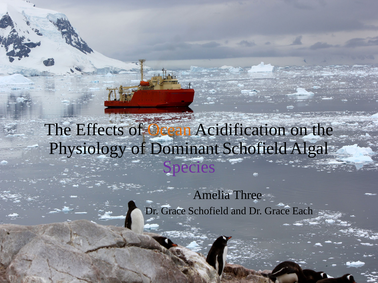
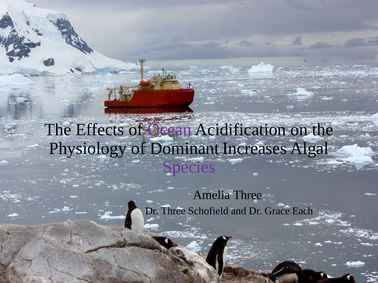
Ocean colour: orange -> purple
Dominant Schofield: Schofield -> Increases
Grace at (173, 211): Grace -> Three
